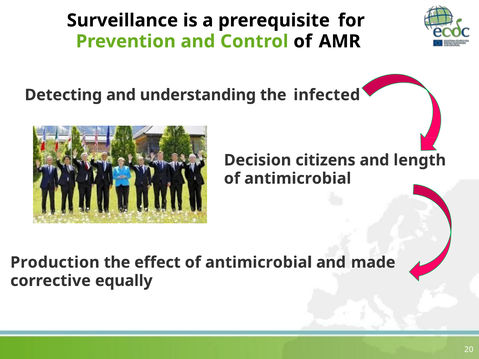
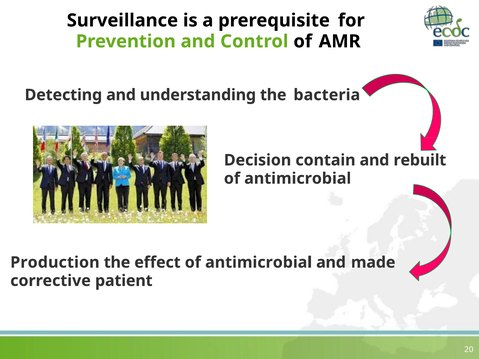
infected: infected -> bacteria
citizens: citizens -> contain
length: length -> rebuilt
equally: equally -> patient
